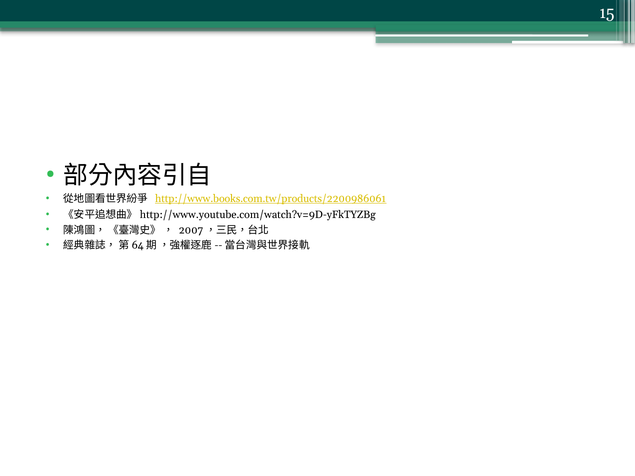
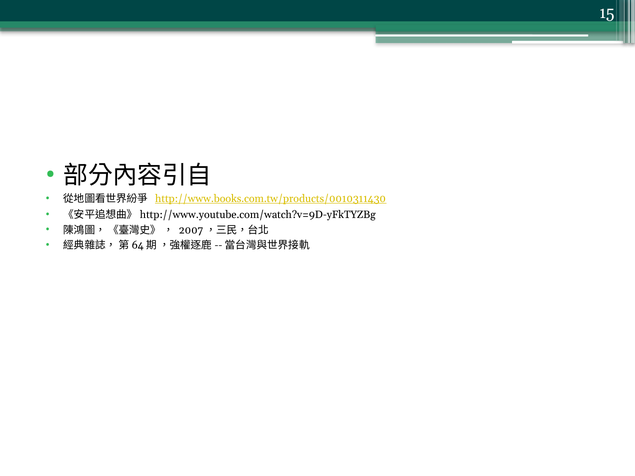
http://www.books.com.tw/products/2200986061: http://www.books.com.tw/products/2200986061 -> http://www.books.com.tw/products/0010311430
